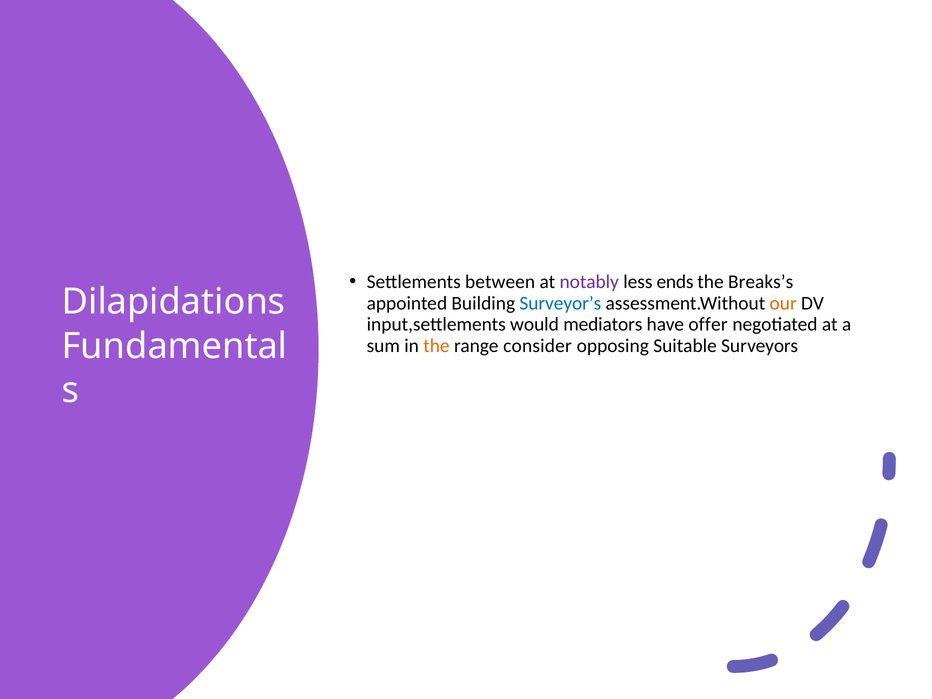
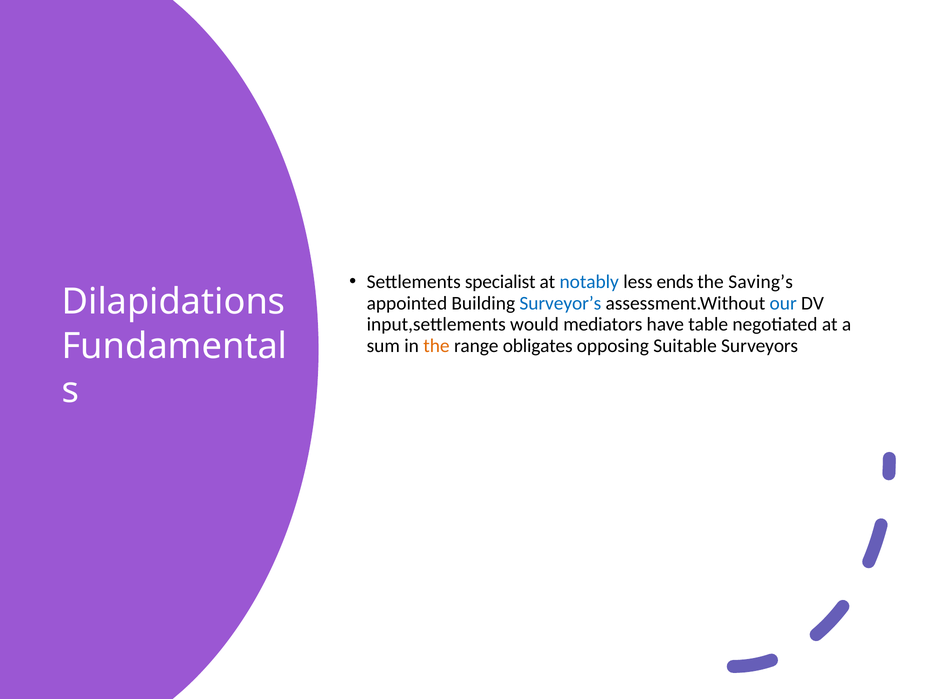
between: between -> specialist
notably colour: purple -> blue
Breaks’s: Breaks’s -> Saving’s
our colour: orange -> blue
offer: offer -> table
consider: consider -> obligates
